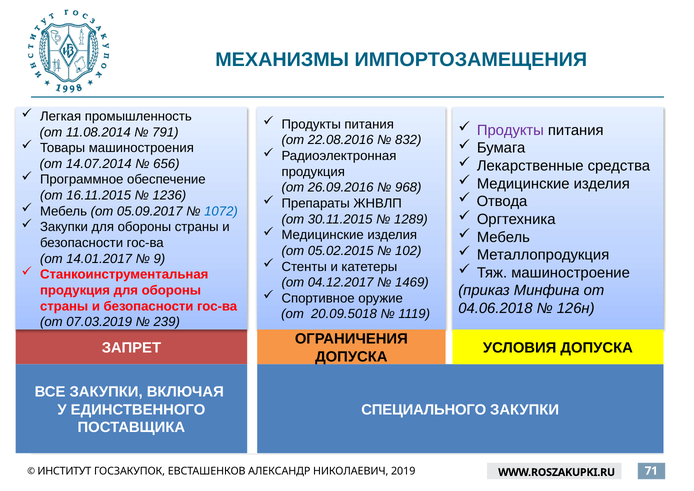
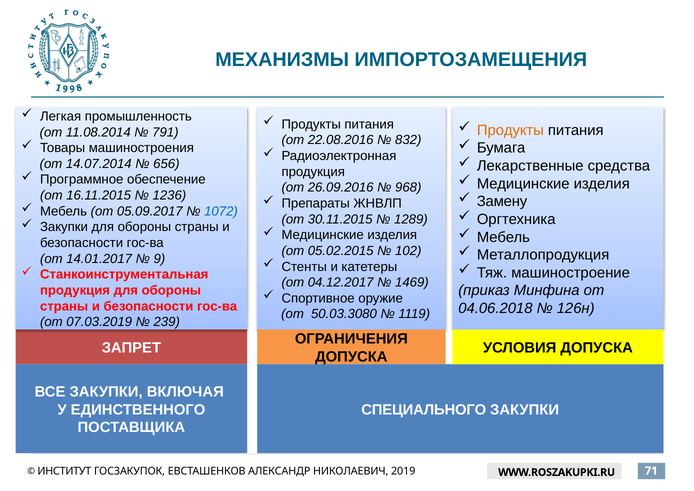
Продукты at (510, 130) colour: purple -> orange
Отвода: Отвода -> Замену
20.09.5018: 20.09.5018 -> 50.03.3080
